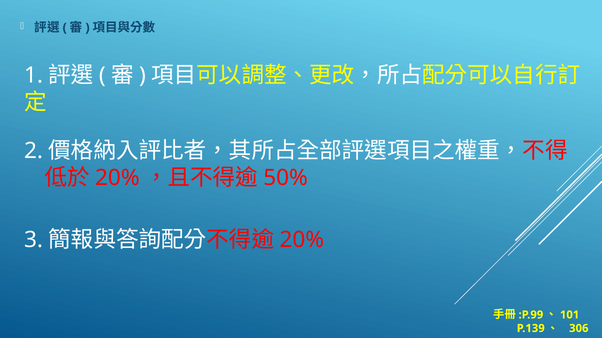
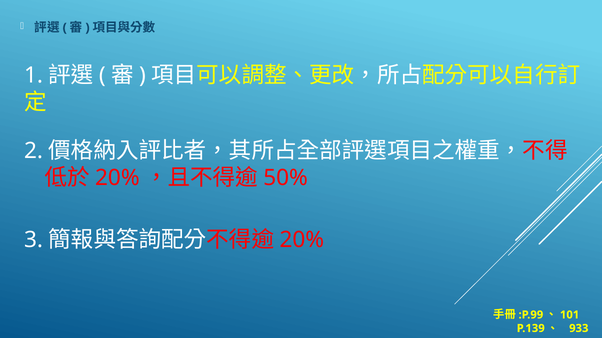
306: 306 -> 933
